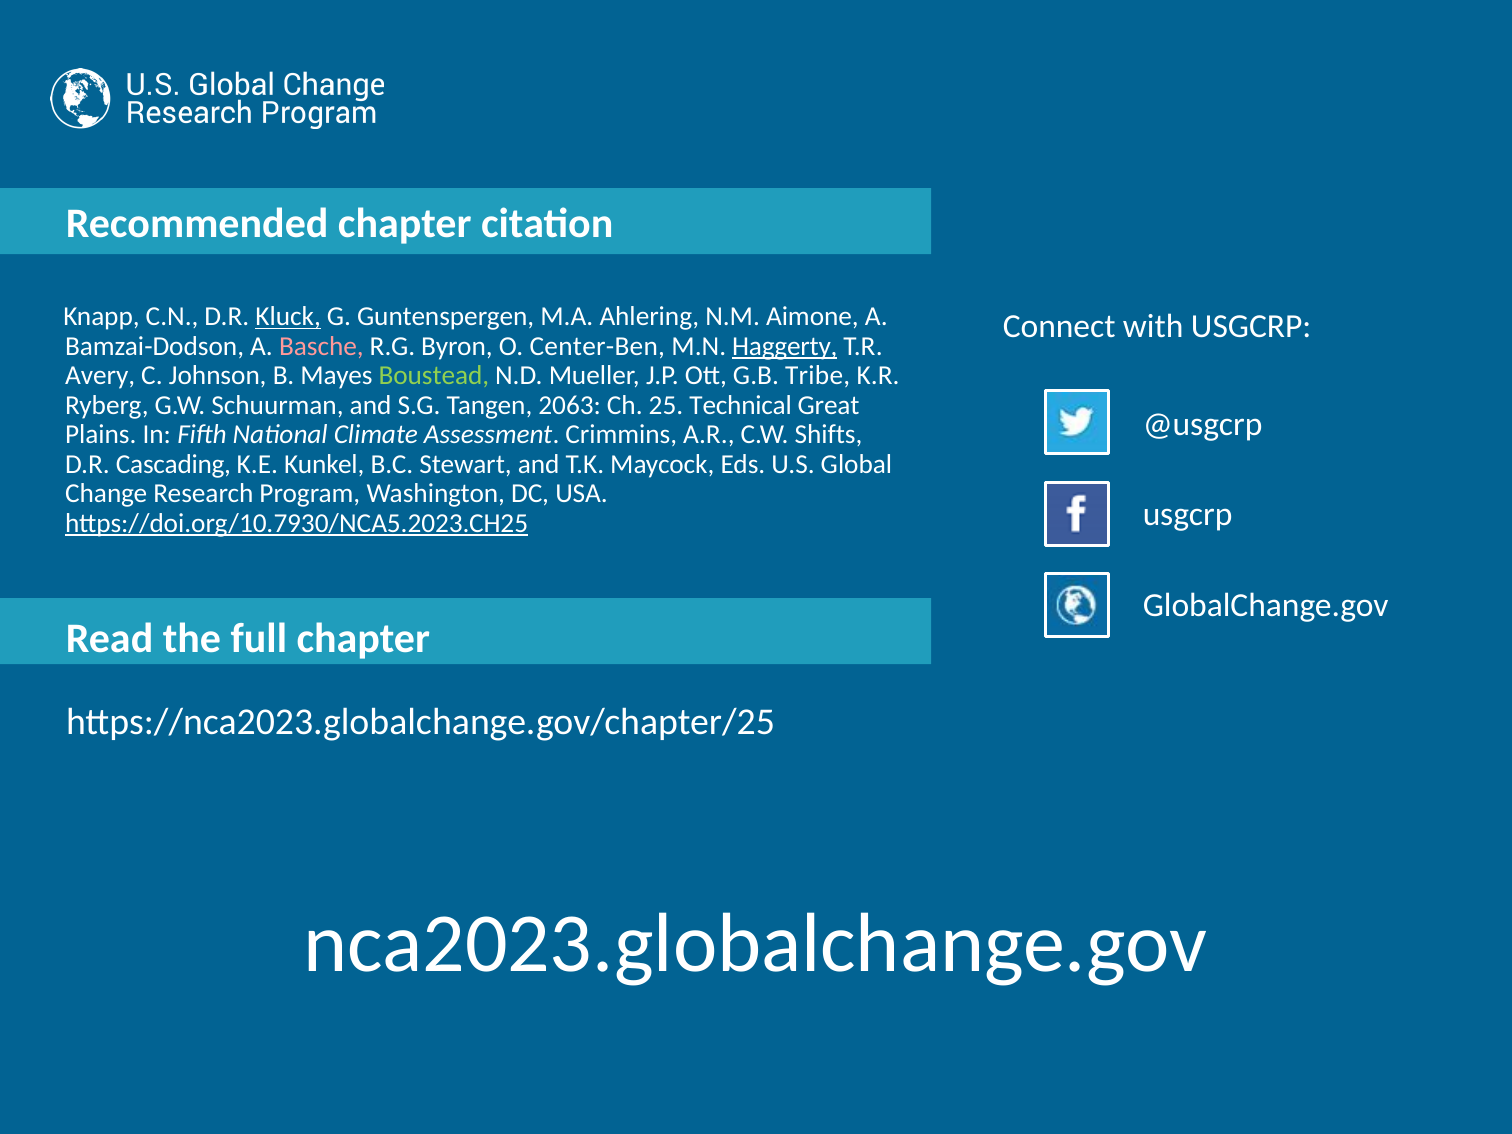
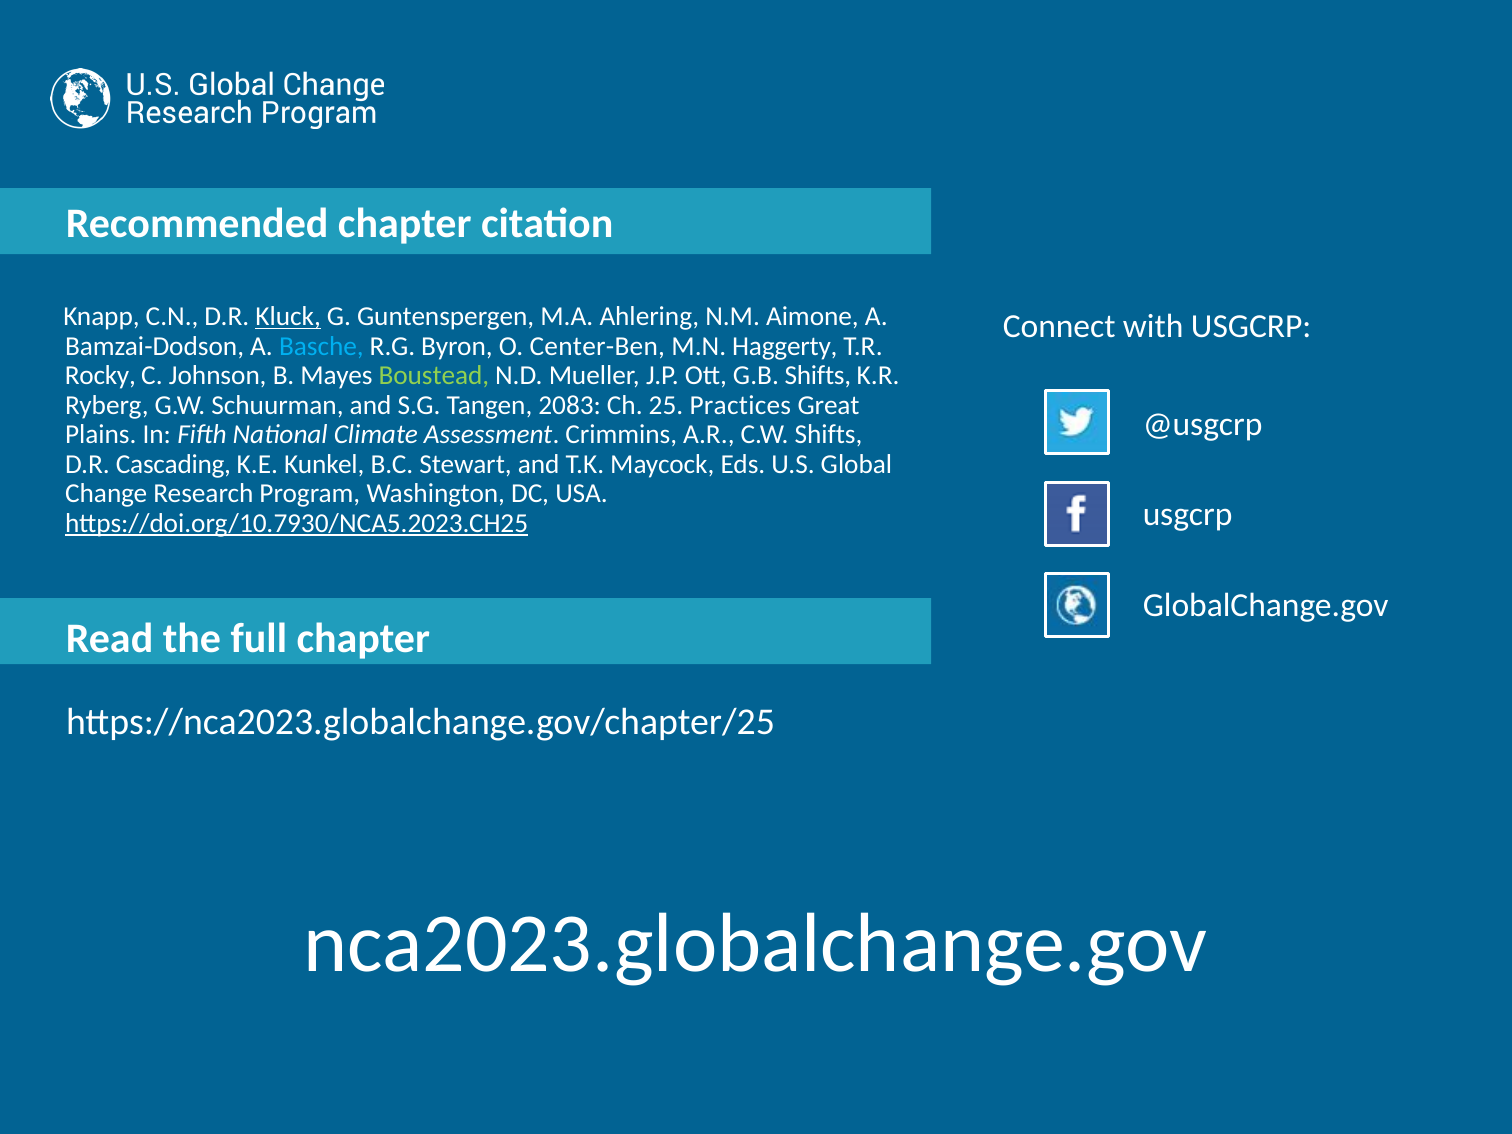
Basche colour: pink -> light blue
Haggerty underline: present -> none
Avery: Avery -> Rocky
G.B Tribe: Tribe -> Shifts
2063: 2063 -> 2083
Technical: Technical -> Practices
